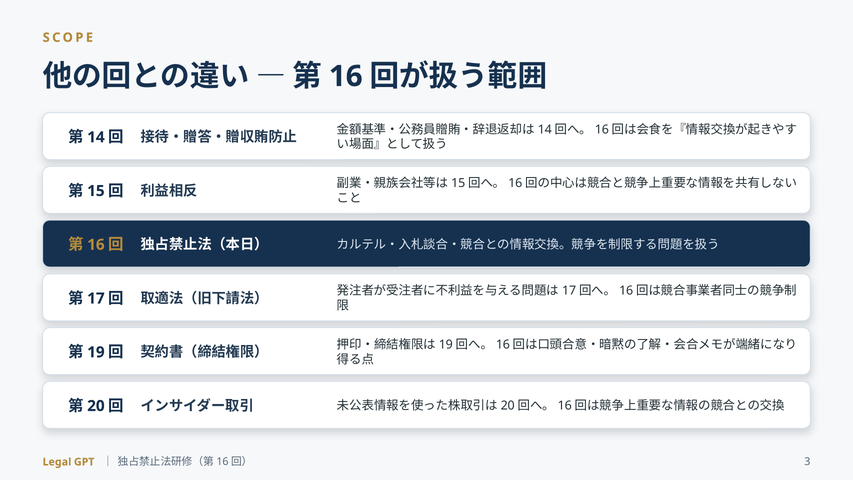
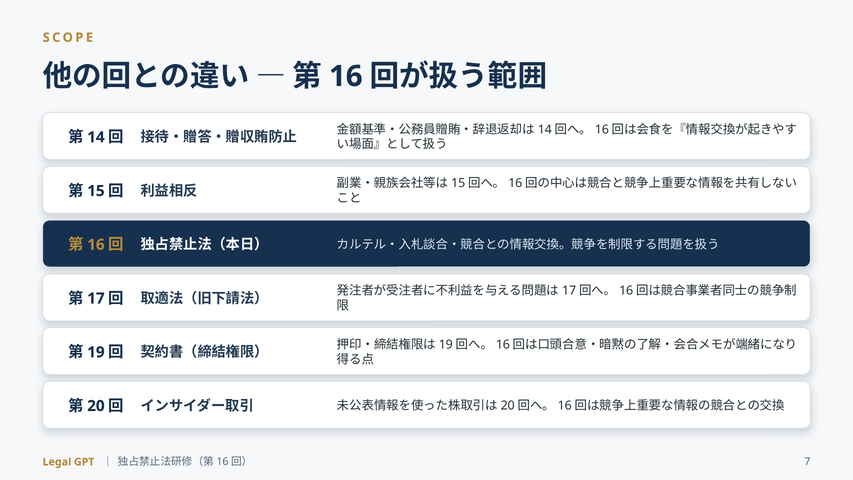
3: 3 -> 7
